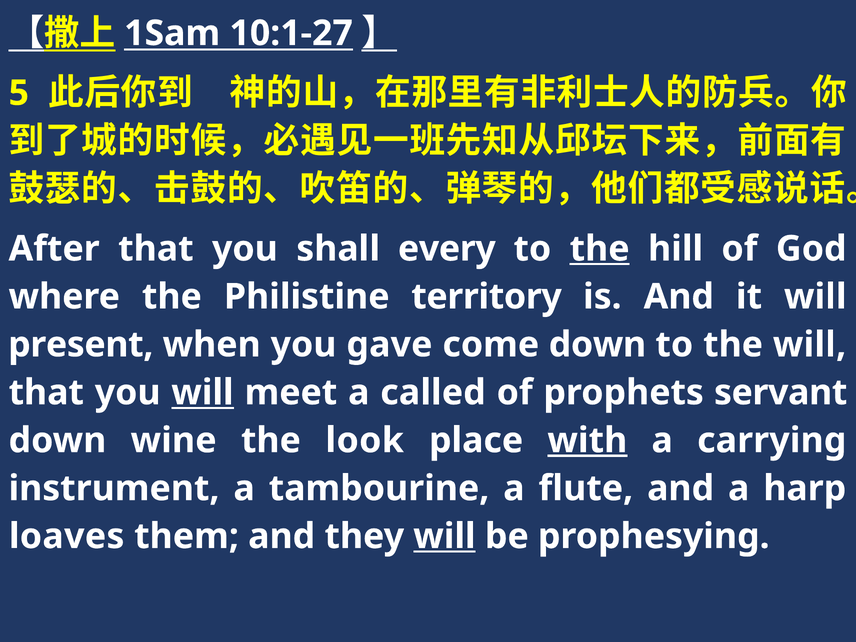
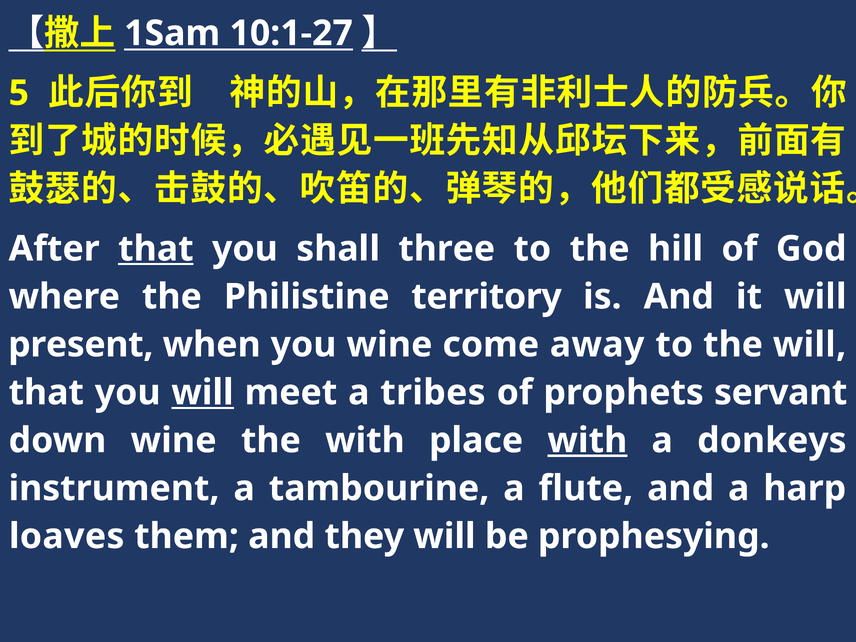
that at (156, 249) underline: none -> present
every: every -> three
the at (600, 249) underline: present -> none
you gave: gave -> wine
come down: down -> away
called: called -> tribes
the look: look -> with
carrying: carrying -> donkeys
will at (444, 536) underline: present -> none
